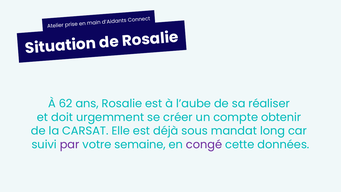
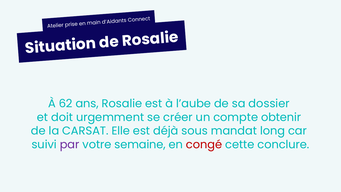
réaliser: réaliser -> dossier
congé colour: purple -> red
données: données -> conclure
